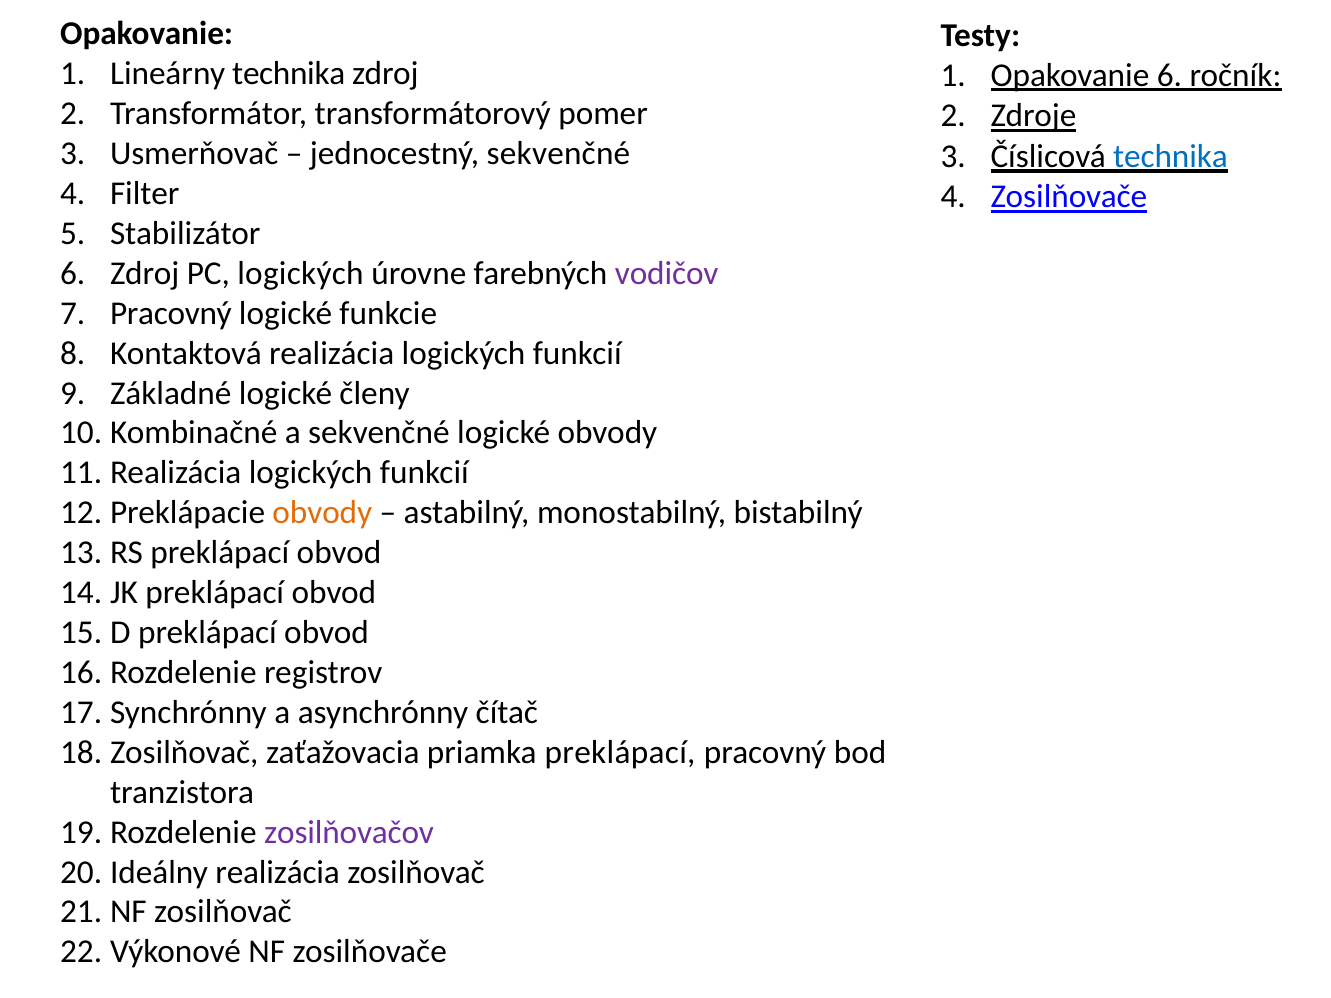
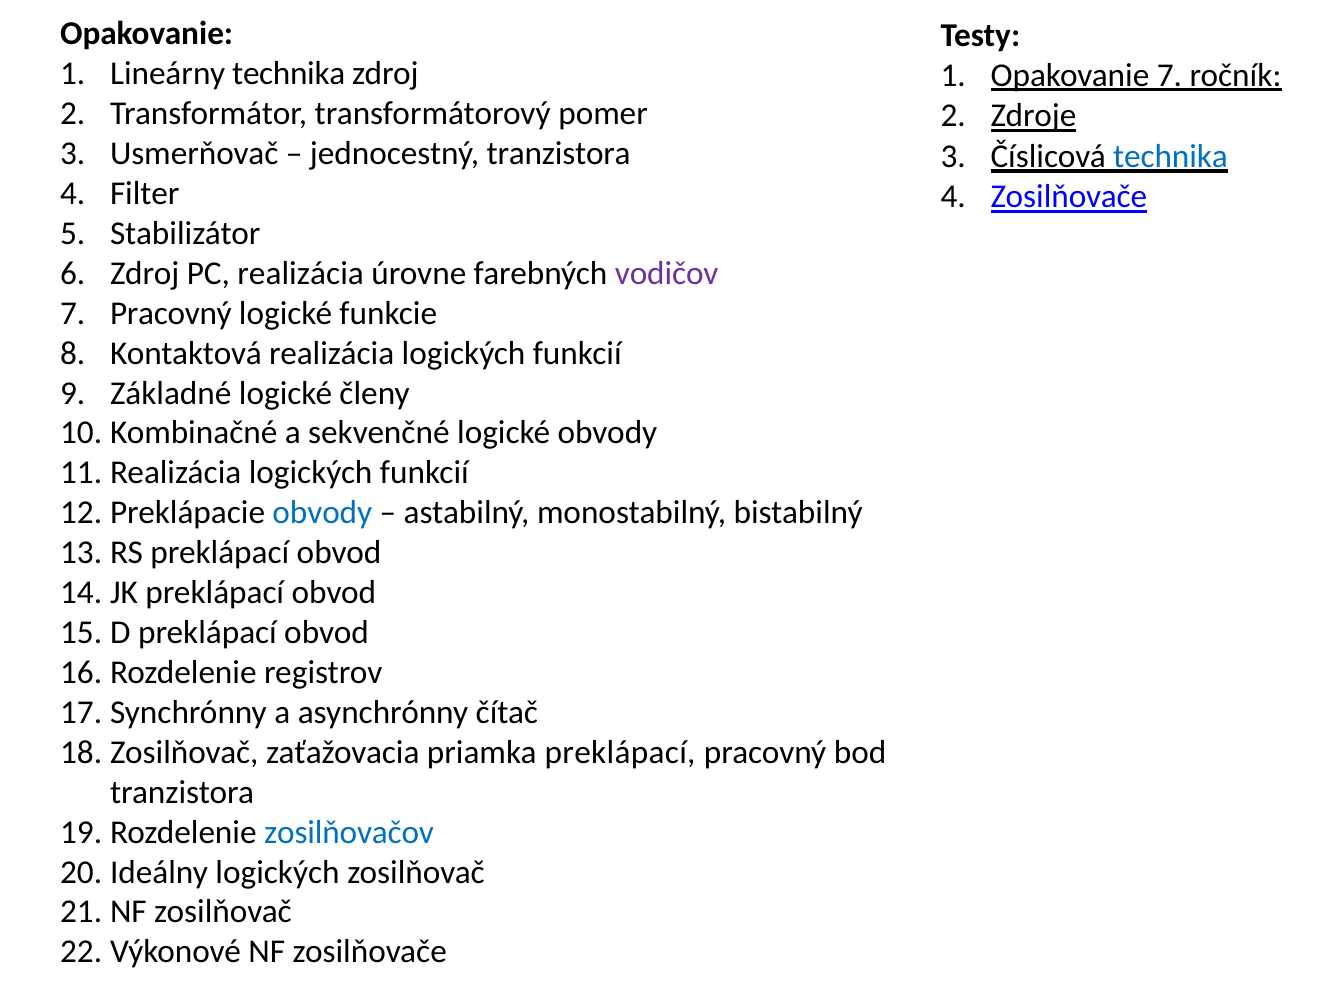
Opakovanie 6: 6 -> 7
jednocestný sekvenčné: sekvenčné -> tranzistora
PC logických: logických -> realizácia
obvody at (322, 513) colour: orange -> blue
zosilňovačov colour: purple -> blue
realizácia at (278, 872): realizácia -> logických
